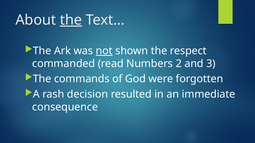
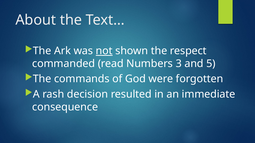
the at (71, 20) underline: present -> none
2: 2 -> 3
3: 3 -> 5
